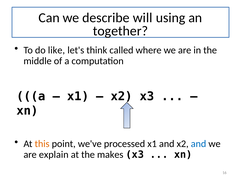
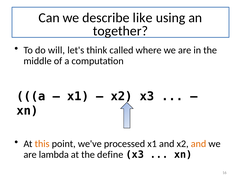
will: will -> like
like: like -> will
and at (199, 144) colour: blue -> orange
explain: explain -> lambda
makes: makes -> define
